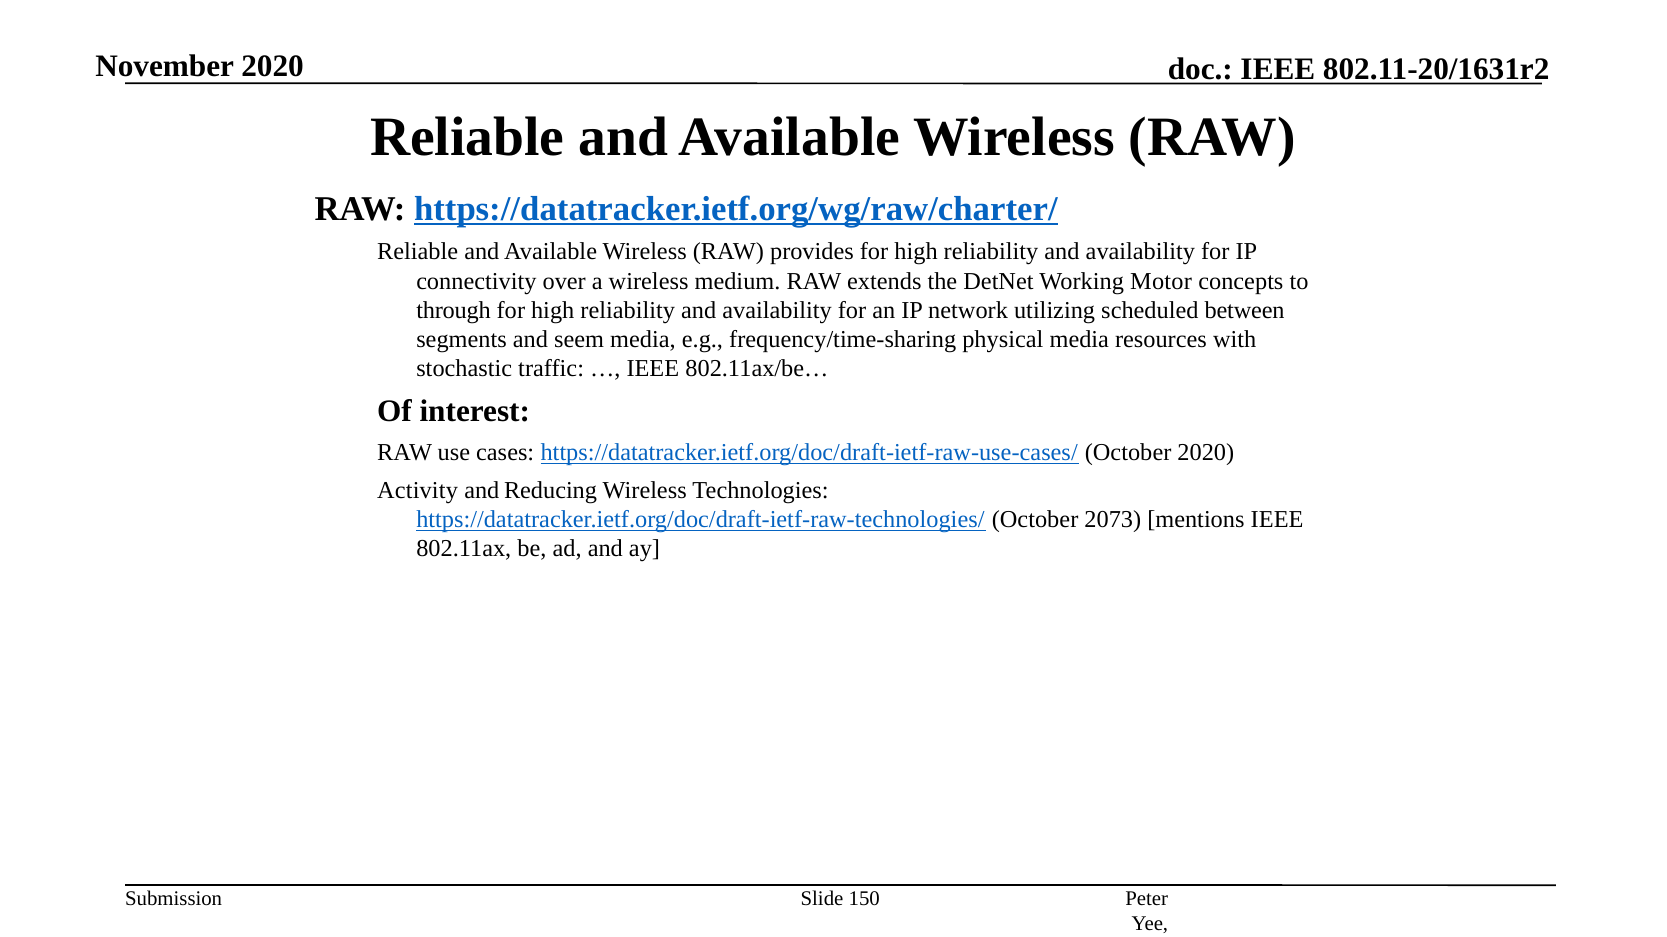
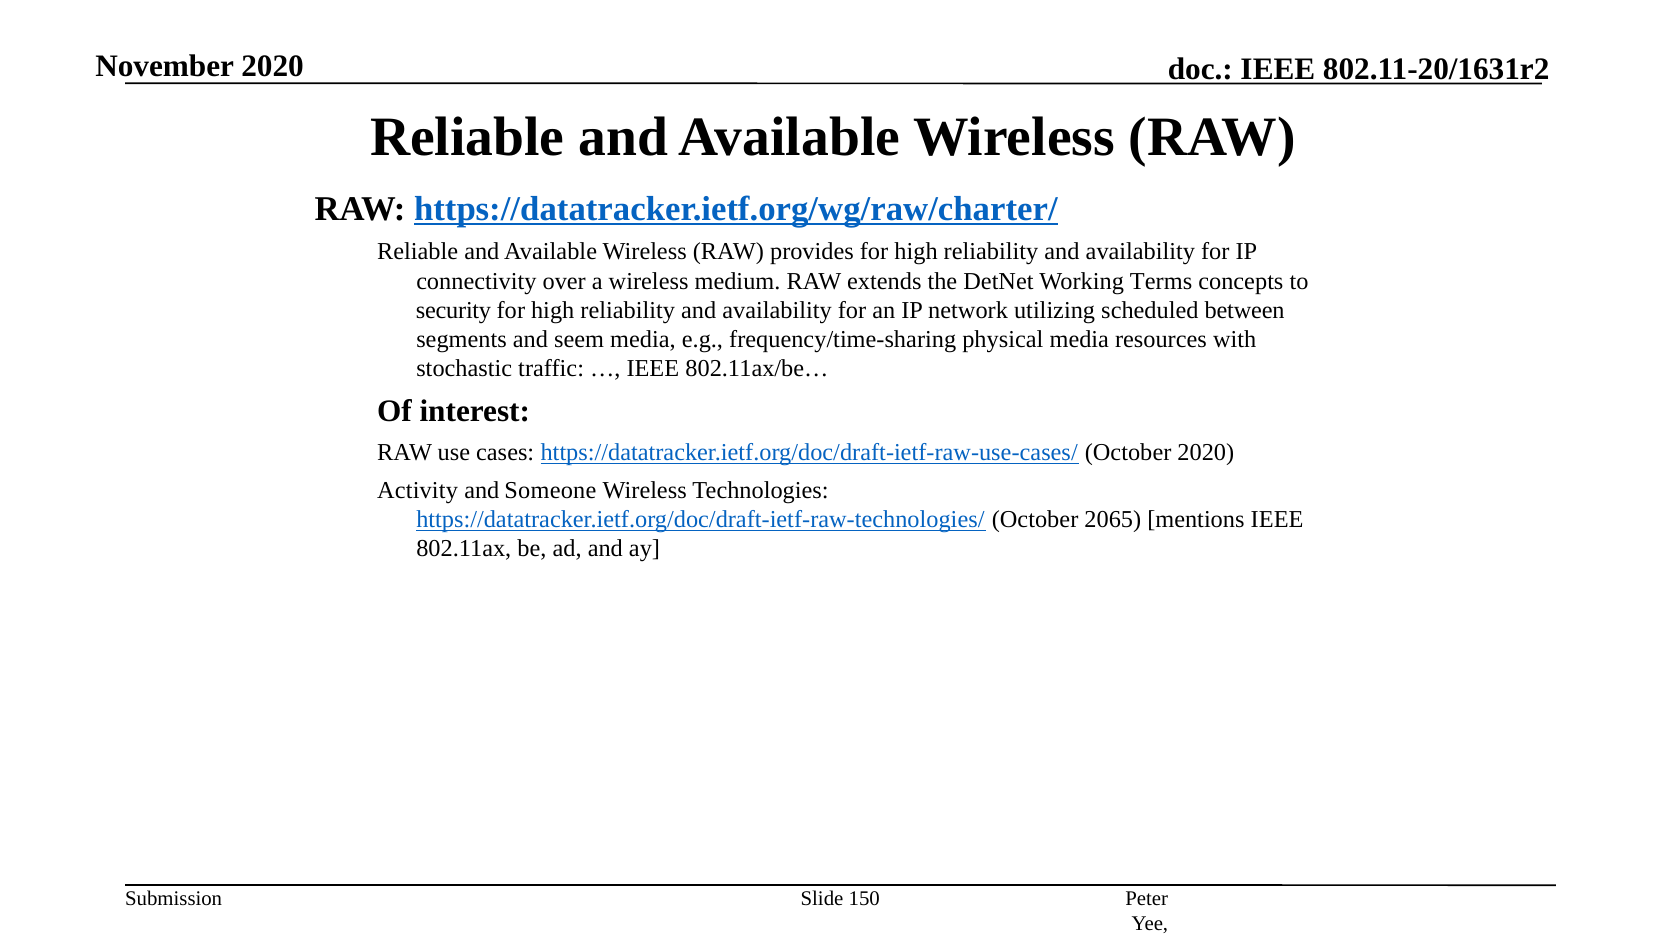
Motor: Motor -> Terms
through: through -> security
Reducing: Reducing -> Someone
2073: 2073 -> 2065
